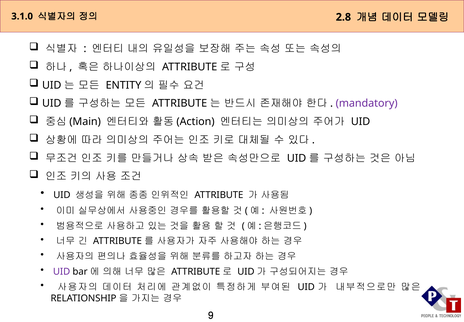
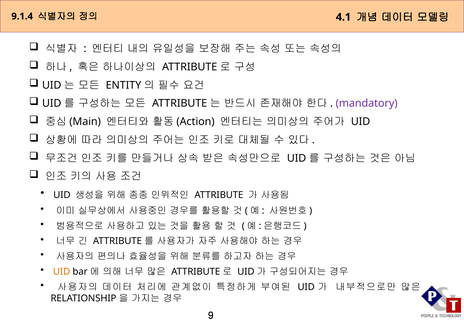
3.1.0: 3.1.0 -> 9.1.4
2.8: 2.8 -> 4.1
UID at (62, 271) colour: purple -> orange
